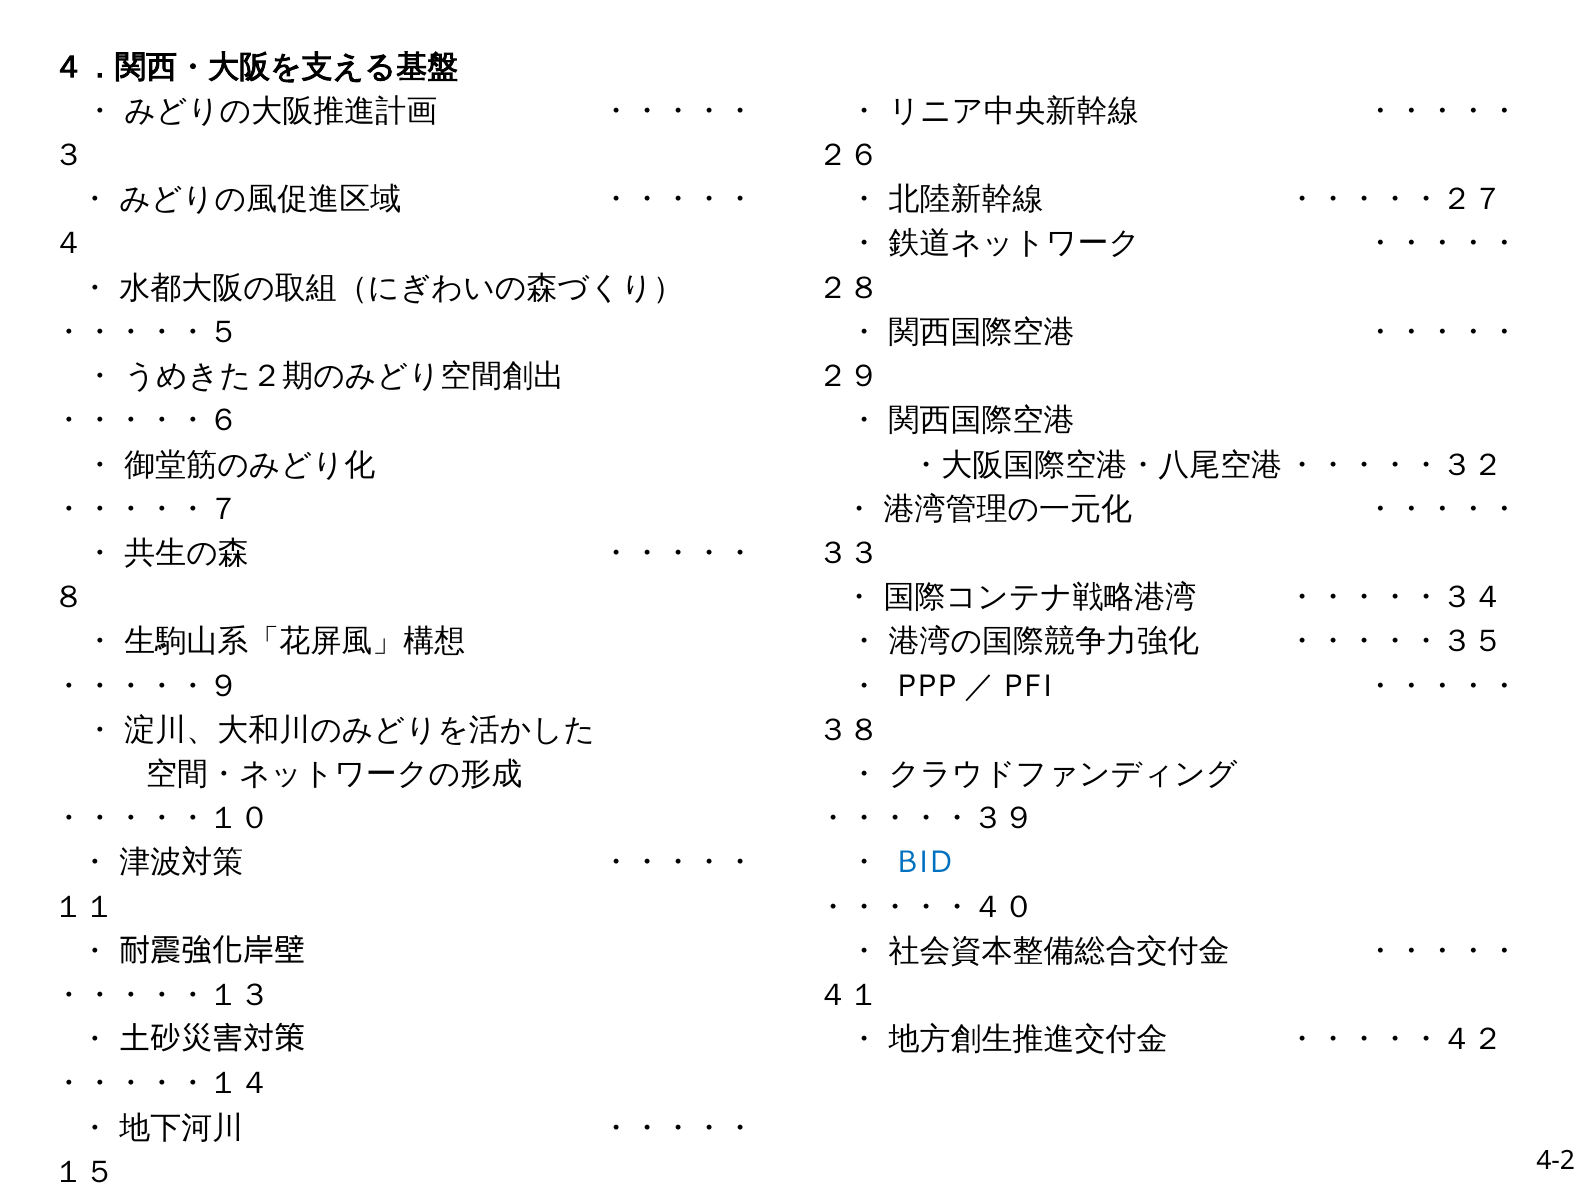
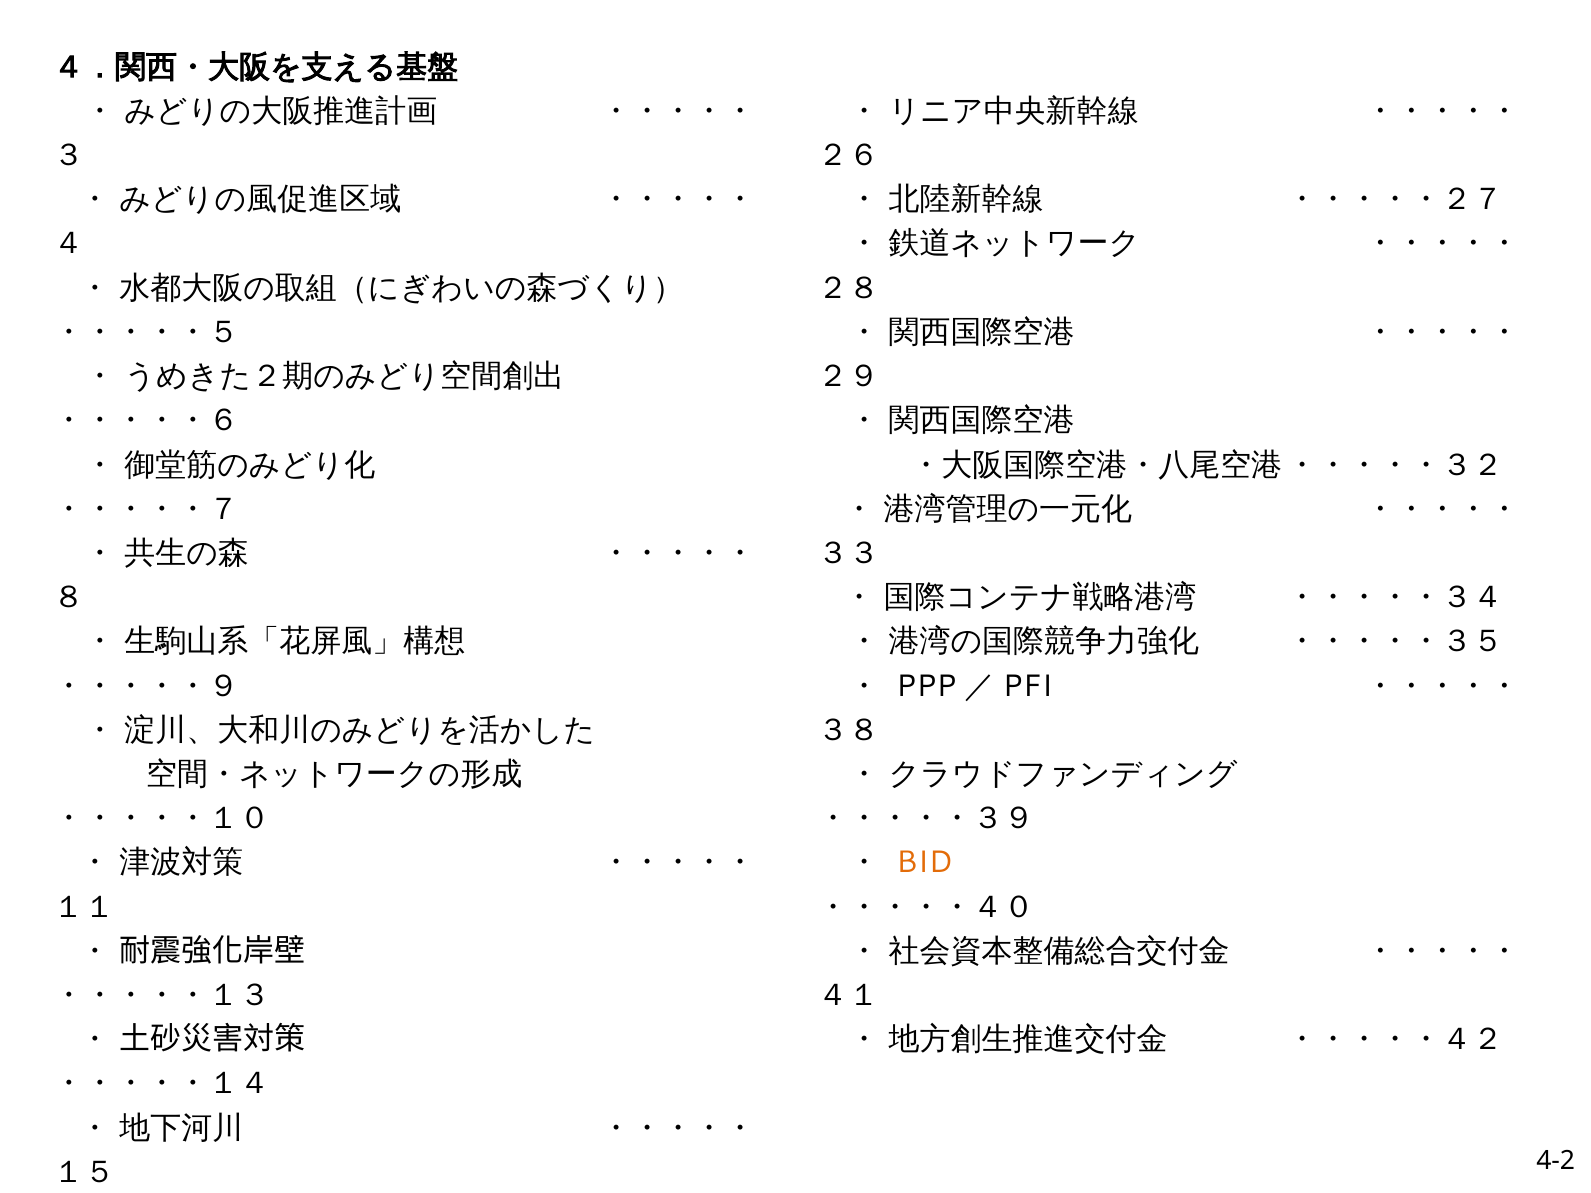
BID colour: blue -> orange
